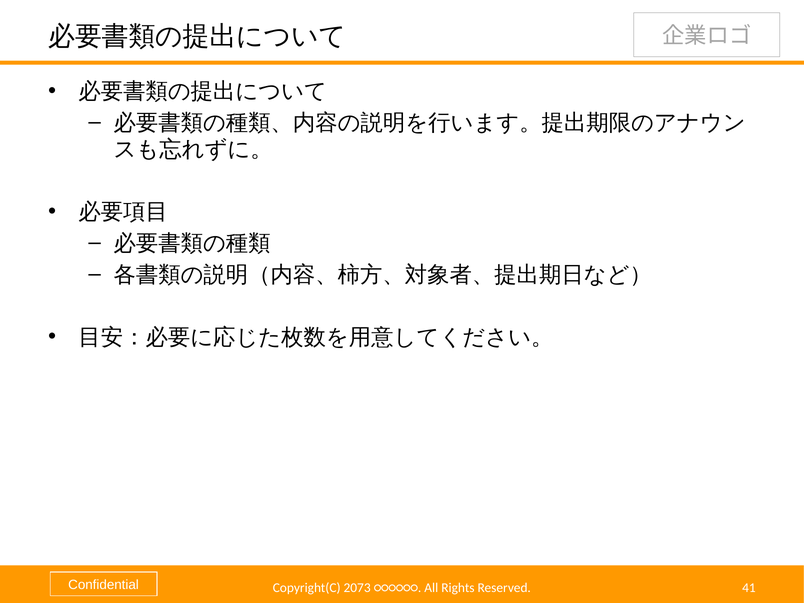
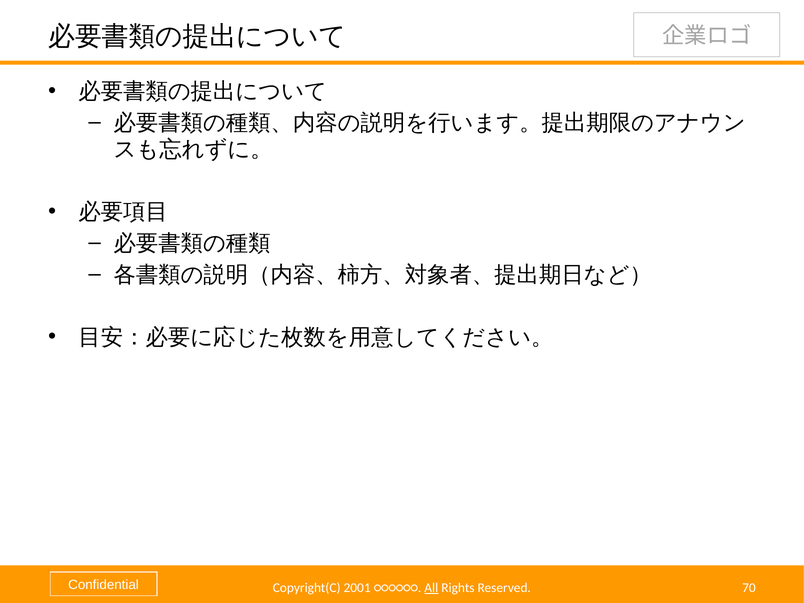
2073: 2073 -> 2001
All underline: none -> present
41: 41 -> 70
